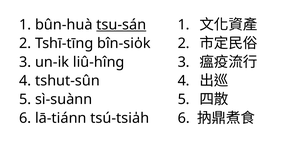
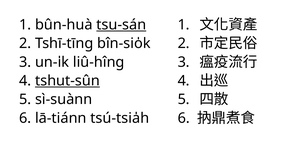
tshut-sûn underline: none -> present
